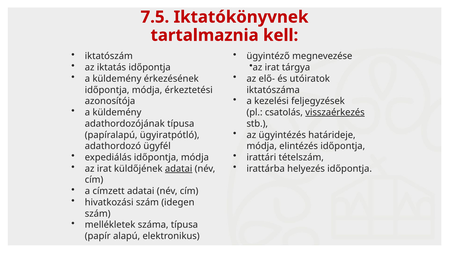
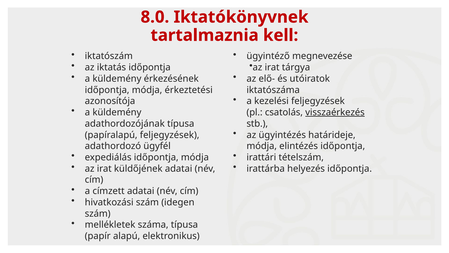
7.5: 7.5 -> 8.0
papíralapú ügyiratpótló: ügyiratpótló -> feljegyzések
adatai at (179, 168) underline: present -> none
